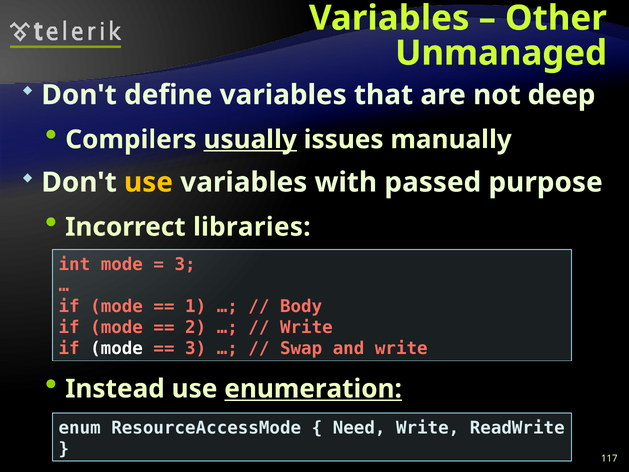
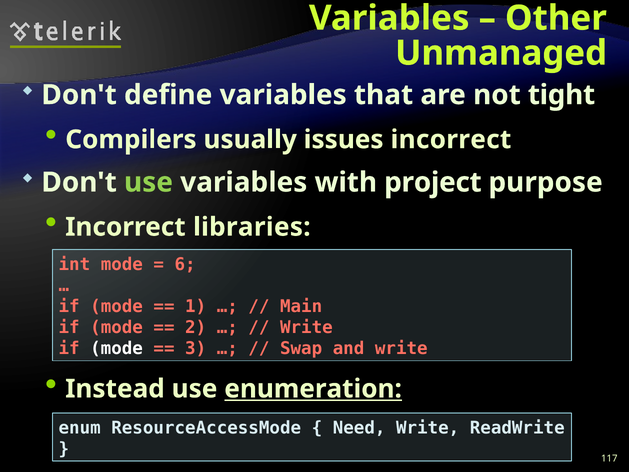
deep: deep -> tight
usually underline: present -> none
issues manually: manually -> incorrect
use at (148, 182) colour: yellow -> light green
passed: passed -> project
3 at (185, 264): 3 -> 6
Body: Body -> Main
